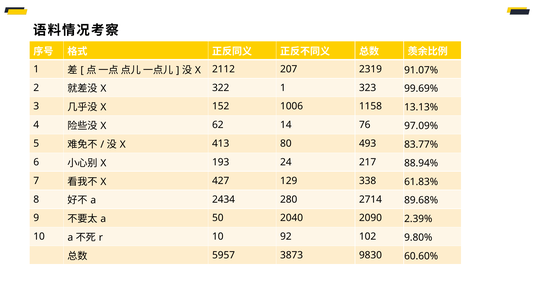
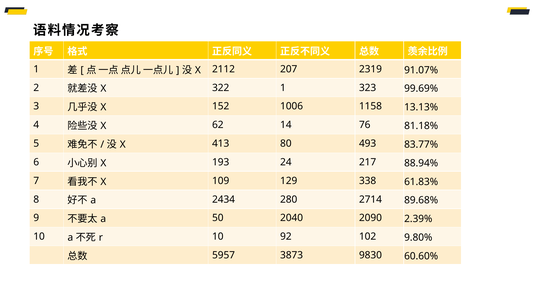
97.09%: 97.09% -> 81.18%
427: 427 -> 109
